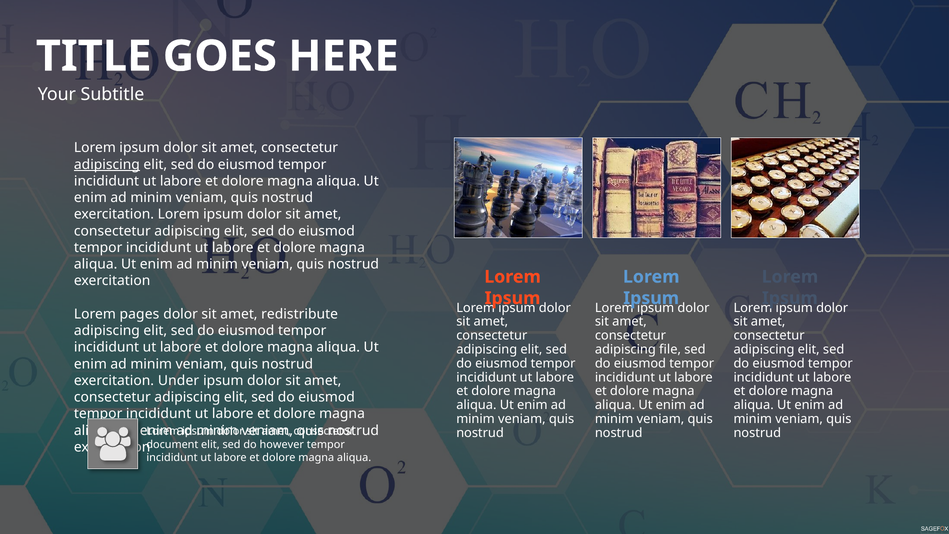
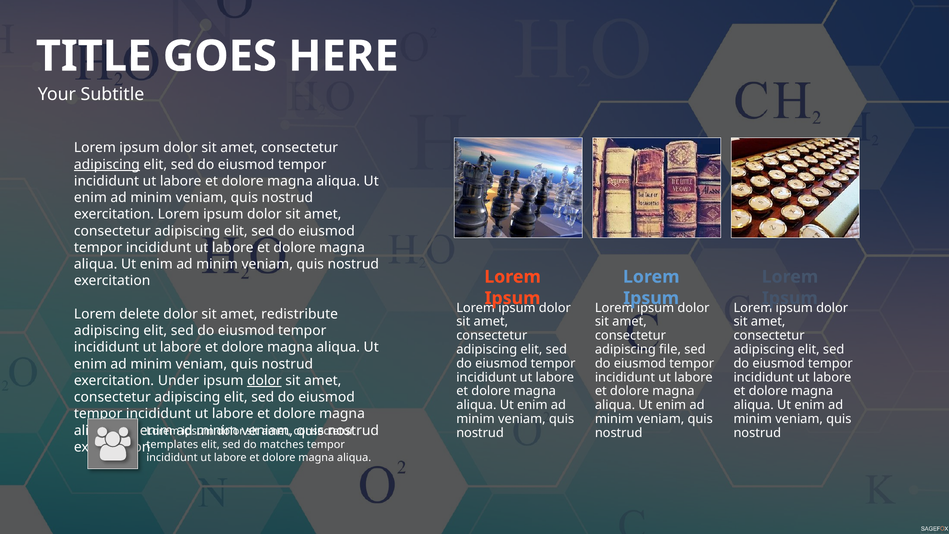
pages: pages -> delete
dolor at (264, 380) underline: none -> present
document: document -> templates
however: however -> matches
